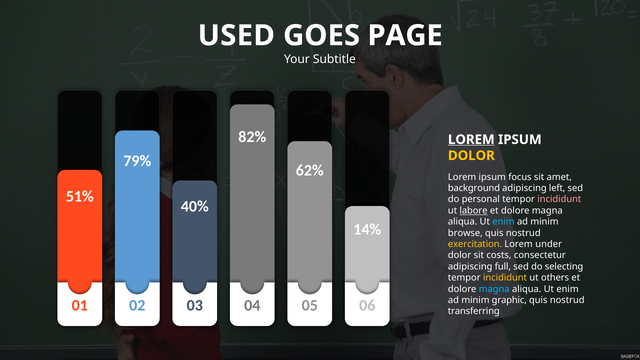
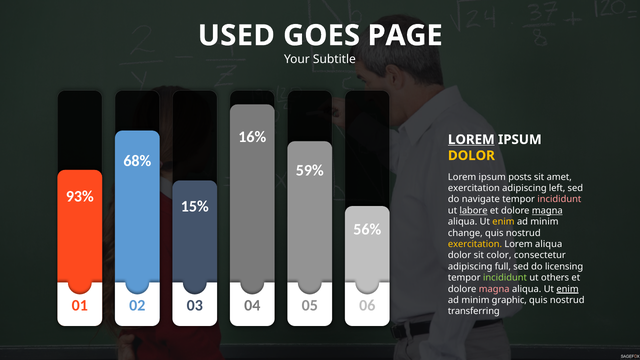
82%: 82% -> 16%
79%: 79% -> 68%
62%: 62% -> 59%
focus: focus -> posts
background at (474, 188): background -> exercitation
51%: 51% -> 93%
personal: personal -> navigate
40%: 40% -> 15%
magna at (547, 211) underline: none -> present
enim at (503, 222) colour: light blue -> yellow
14%: 14% -> 56%
browse: browse -> change
Lorem under: under -> aliqua
costs: costs -> color
selecting: selecting -> licensing
incididunt at (505, 278) colour: yellow -> light green
magna at (494, 289) colour: light blue -> pink
enim at (568, 289) underline: none -> present
